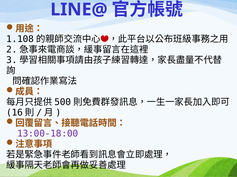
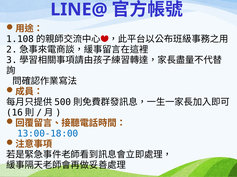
13:00-18:00 colour: purple -> blue
